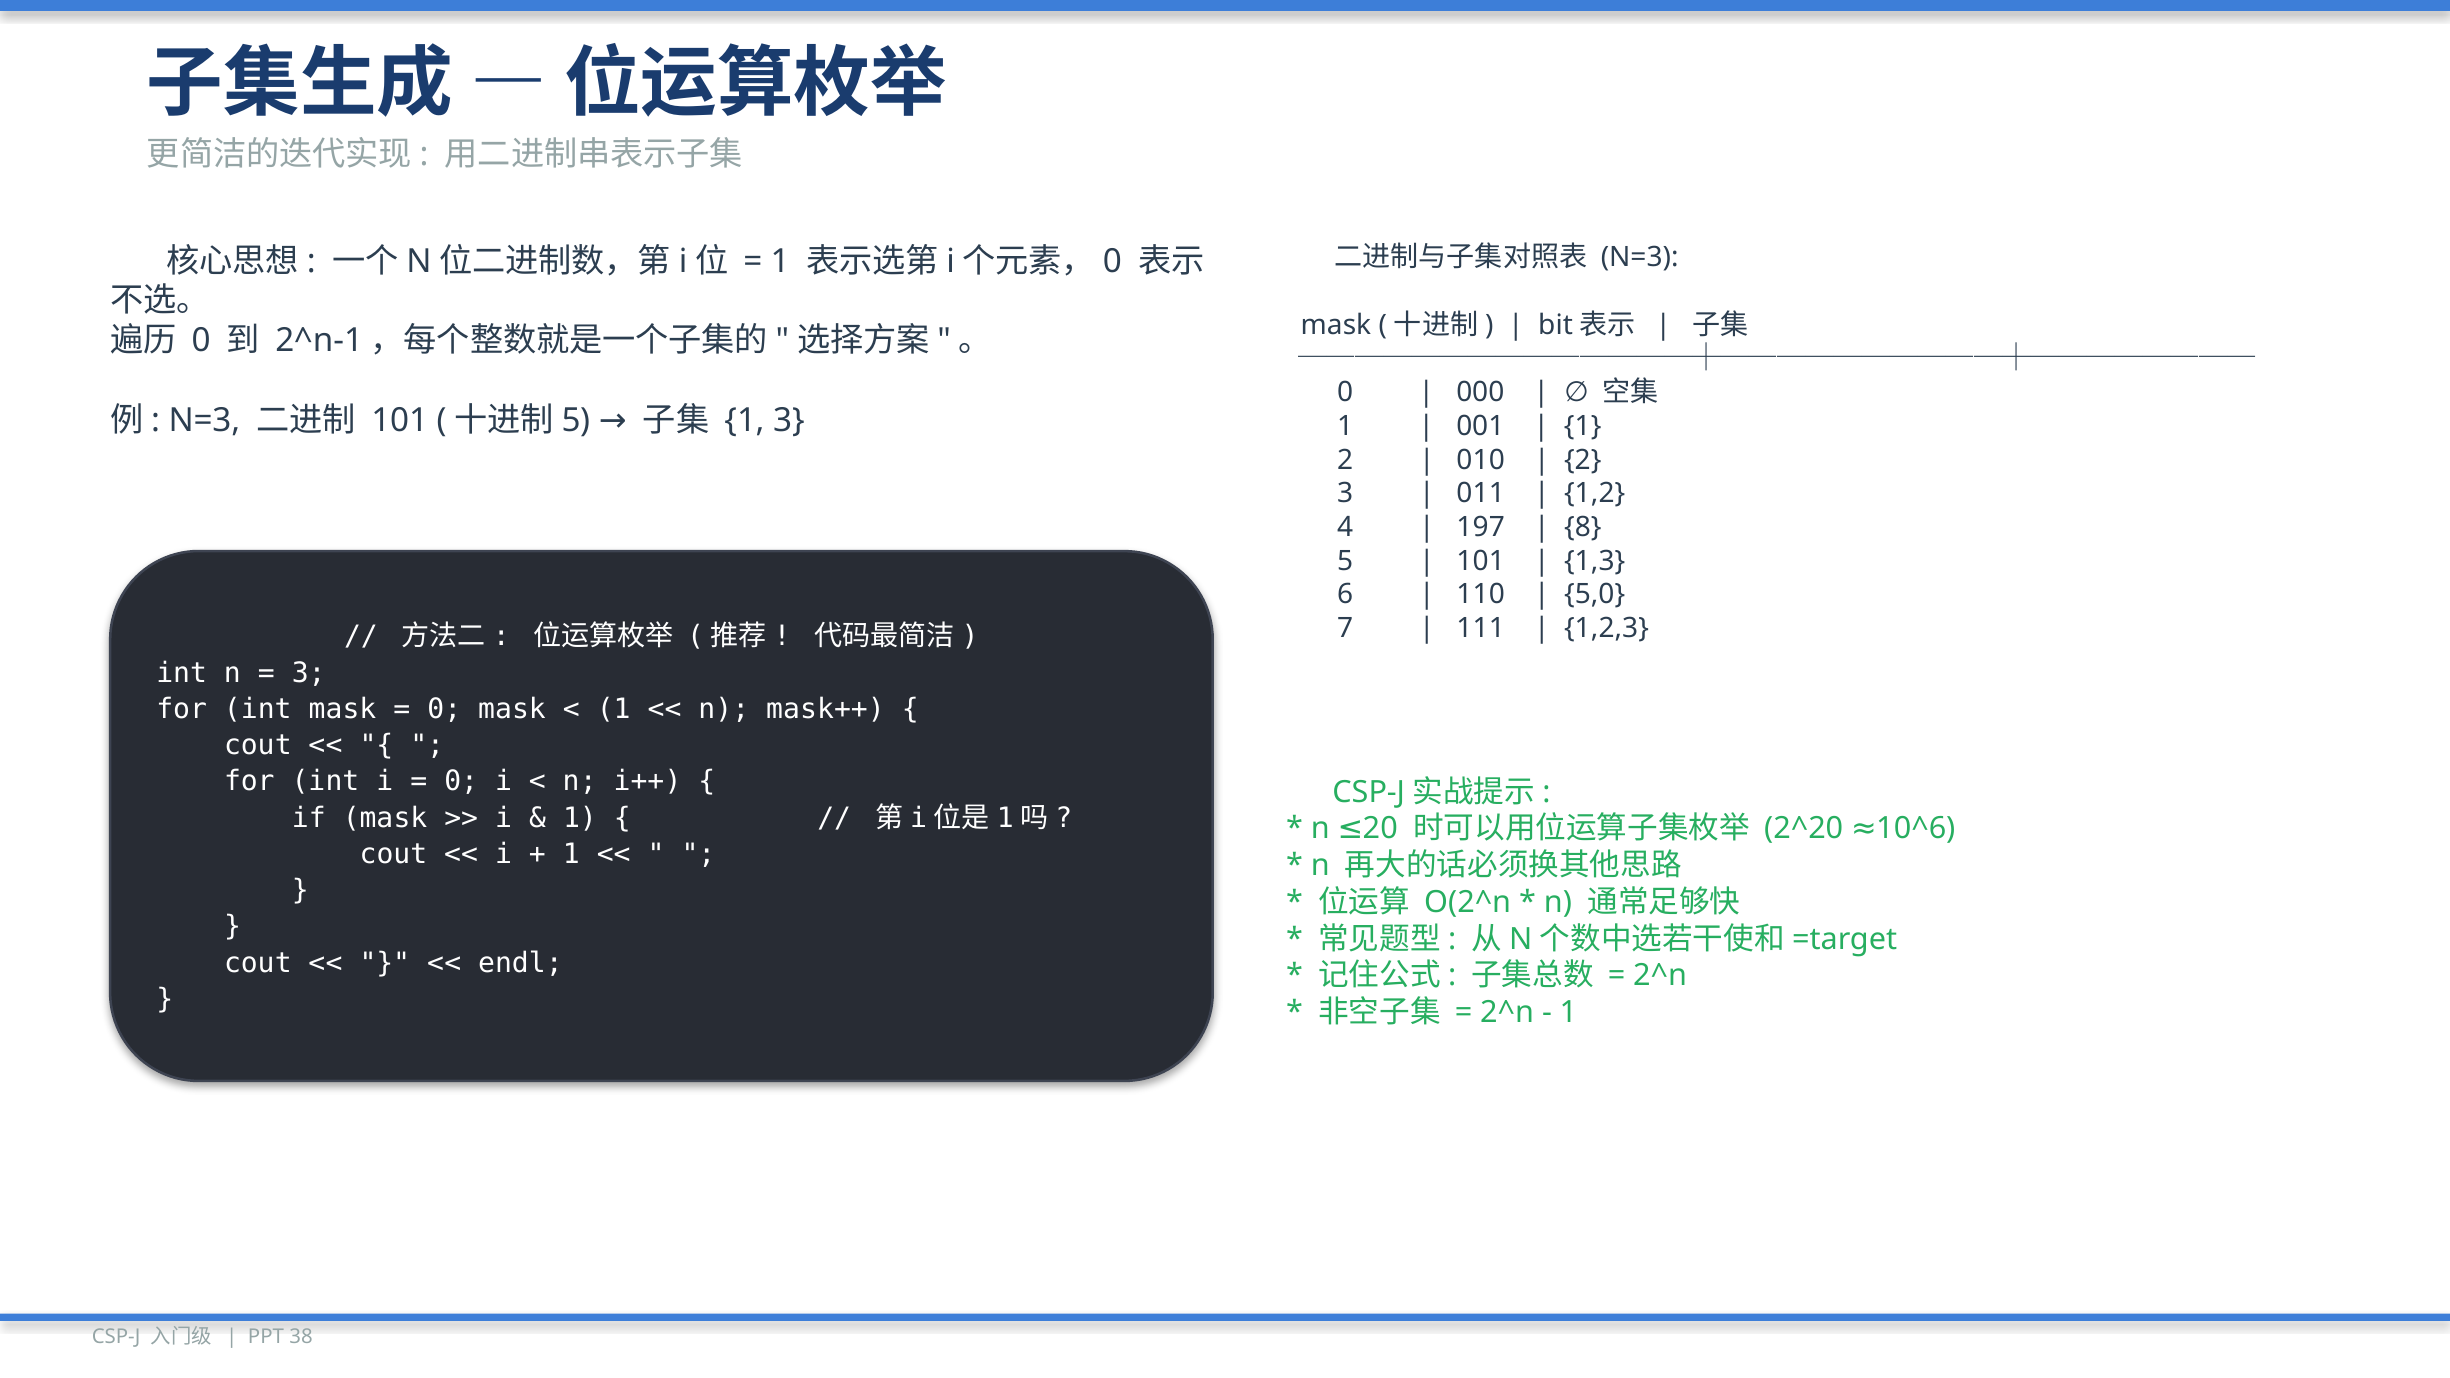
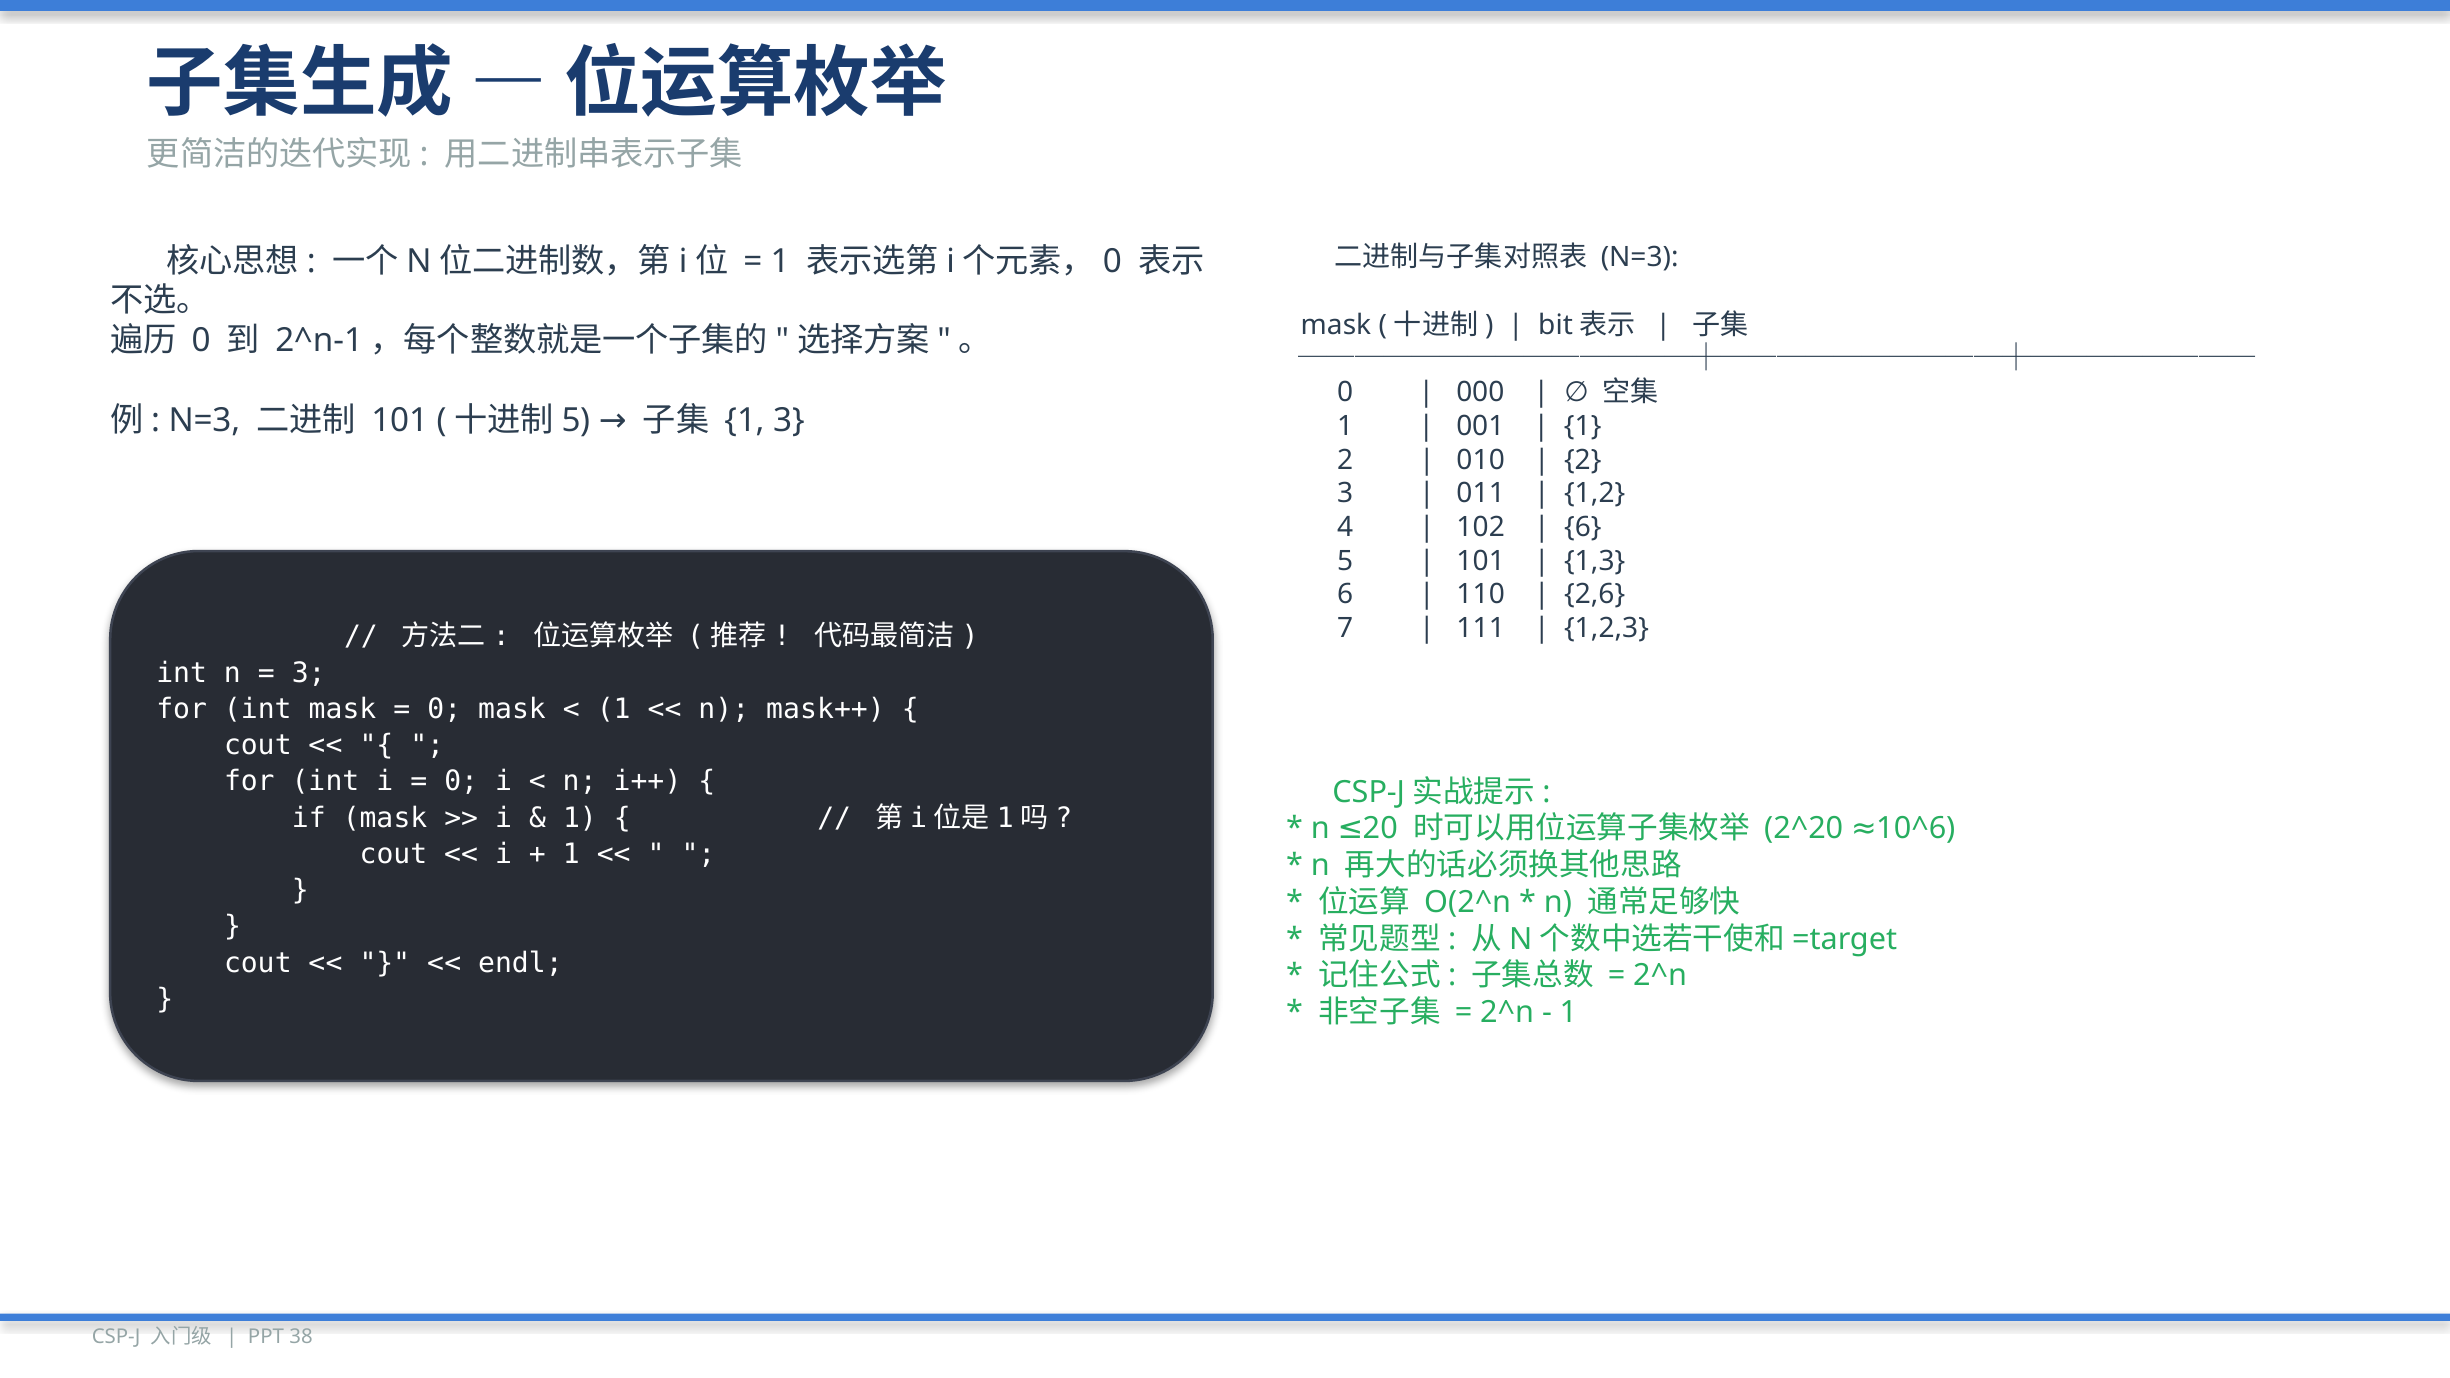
197: 197 -> 102
8 at (1583, 527): 8 -> 6
5,0: 5,0 -> 2,6
